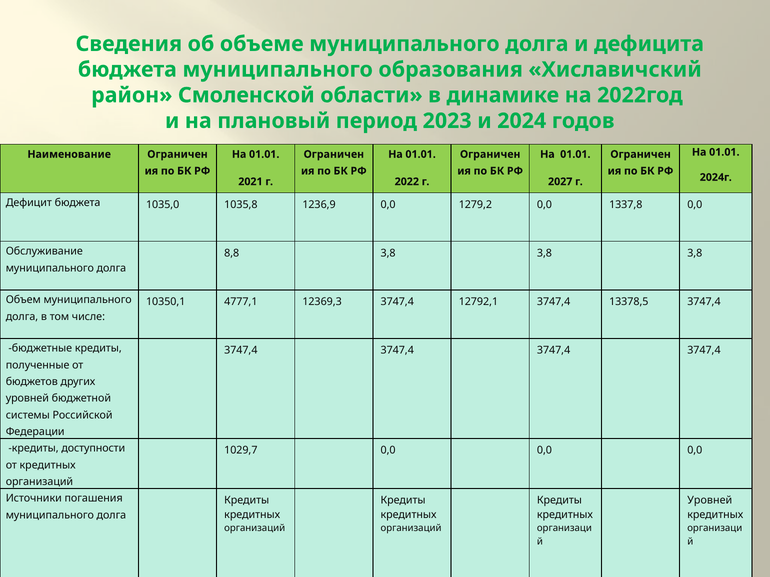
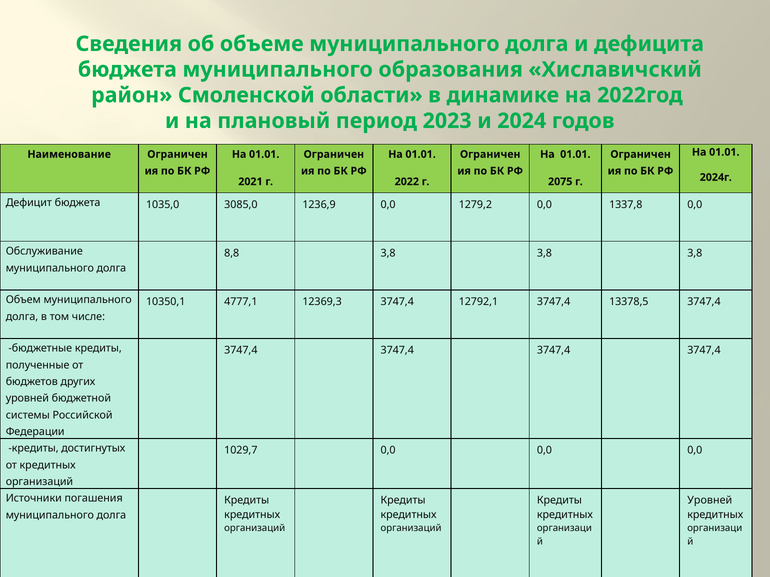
2027: 2027 -> 2075
1035,8: 1035,8 -> 3085,0
доступности: доступности -> достигнутых
